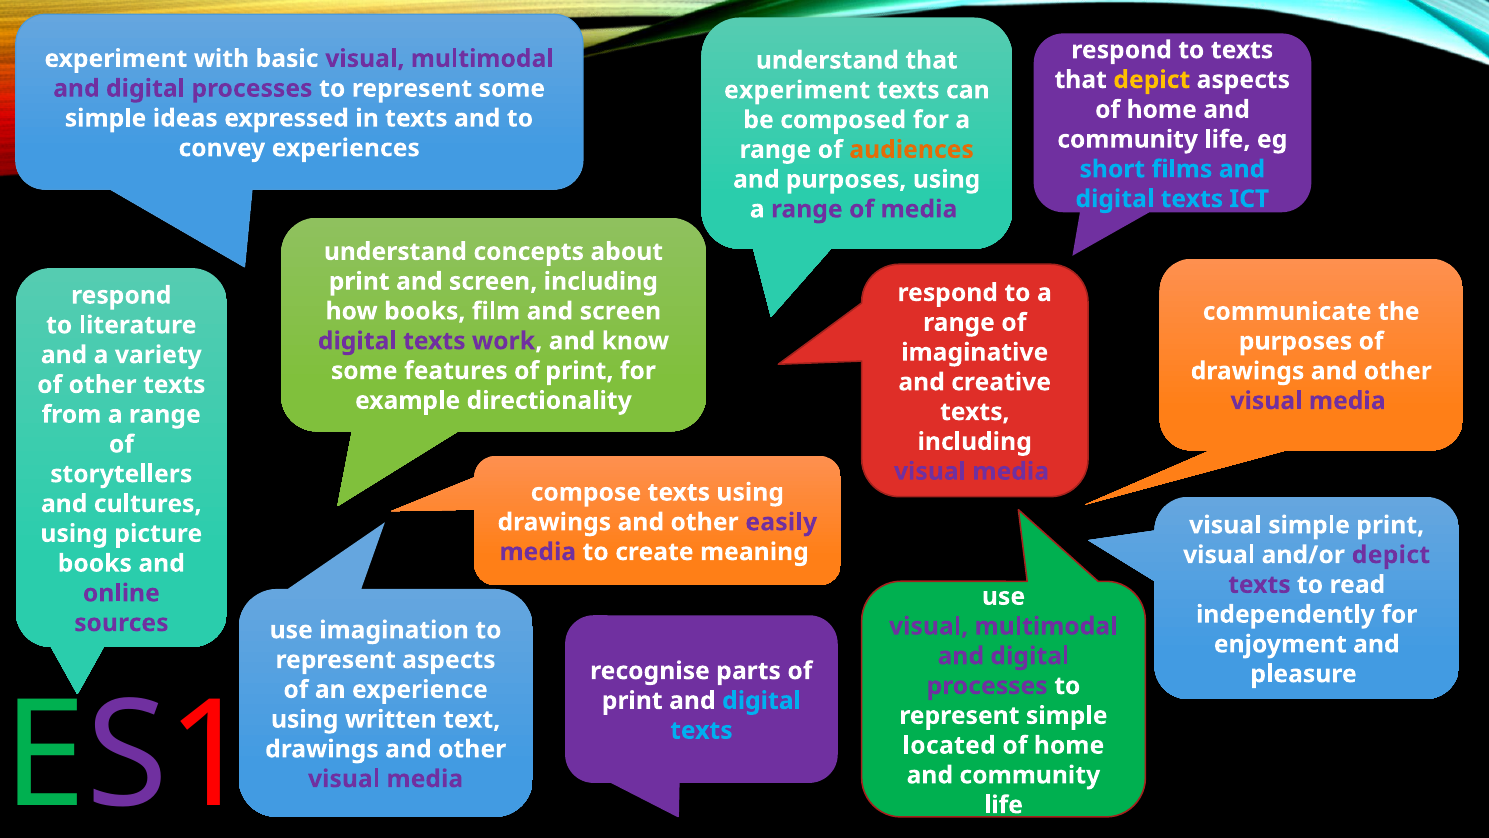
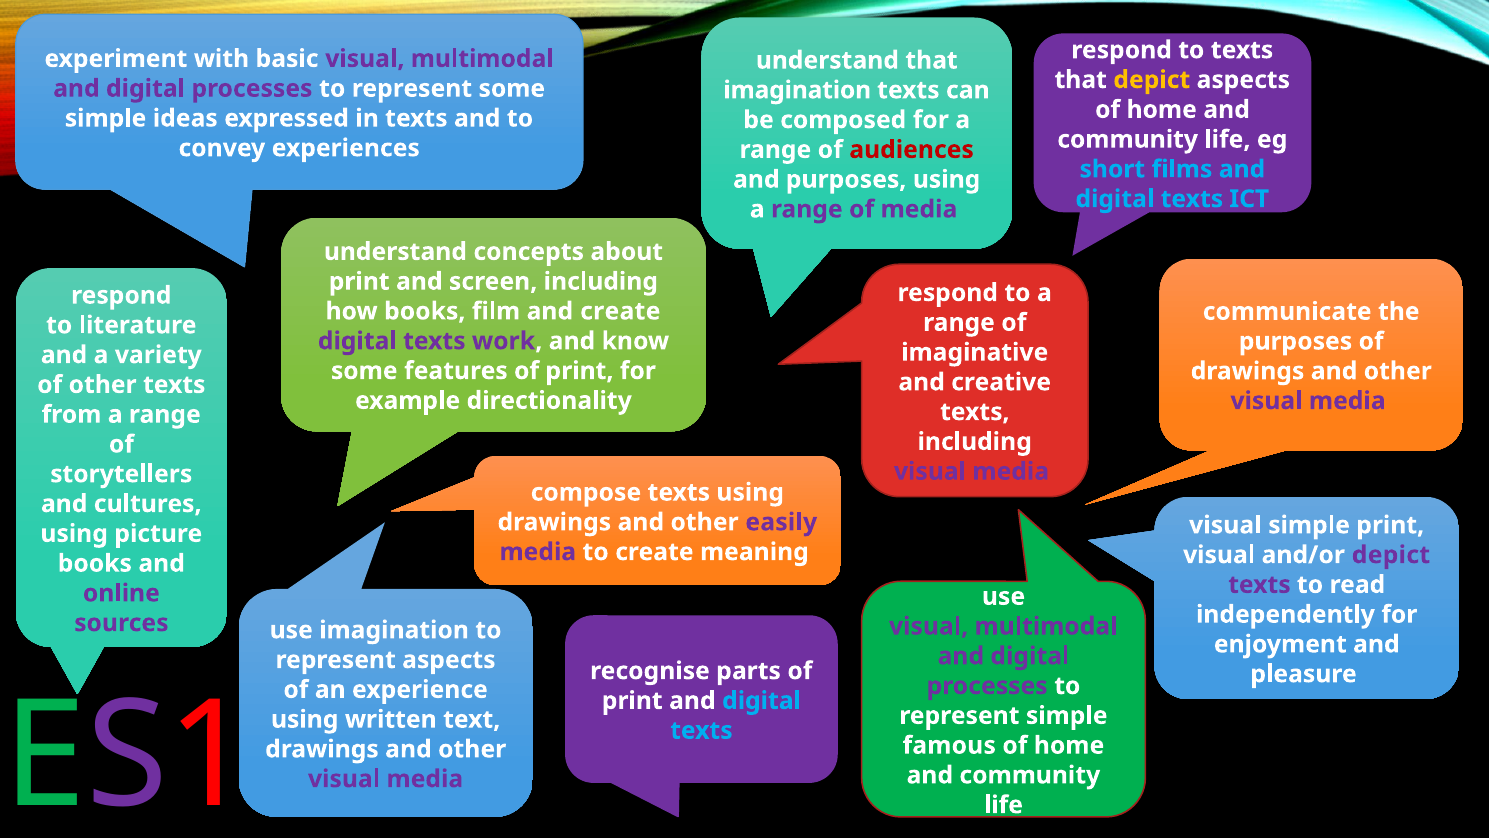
experiment at (797, 90): experiment -> imagination
audiences colour: orange -> red
film and screen: screen -> create
located: located -> famous
